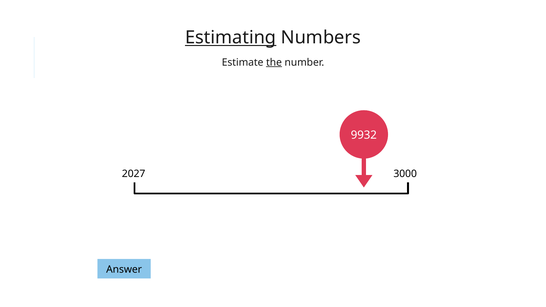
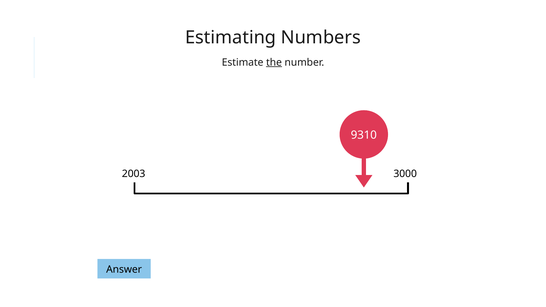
Estimating underline: present -> none
9932: 9932 -> 9310
2027: 2027 -> 2003
